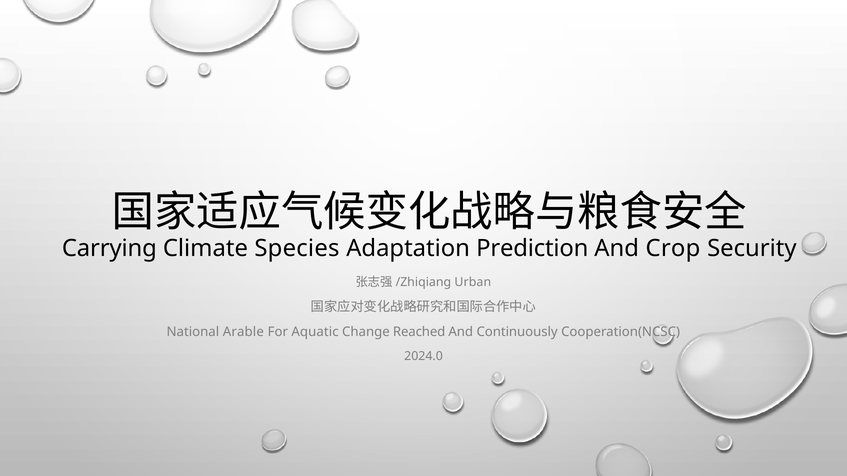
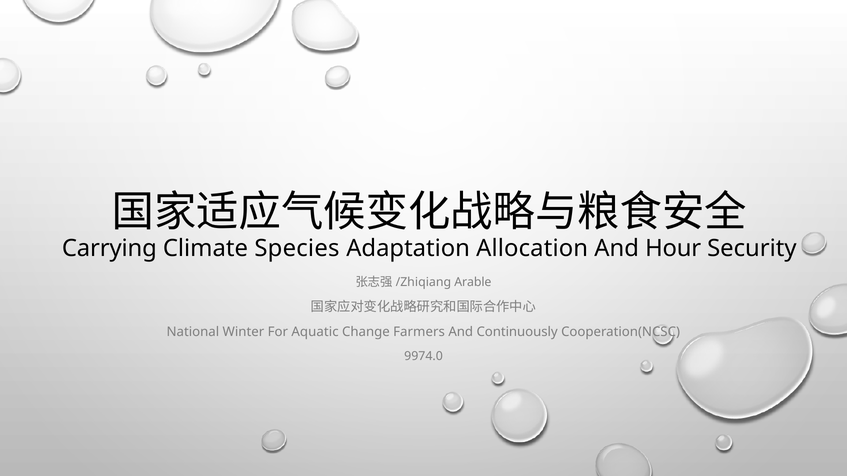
Prediction: Prediction -> Allocation
Crop: Crop -> Hour
Urban: Urban -> Arable
Arable: Arable -> Winter
Reached: Reached -> Farmers
2024.0: 2024.0 -> 9974.0
